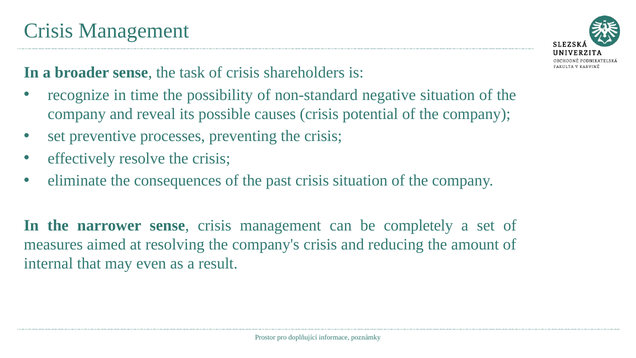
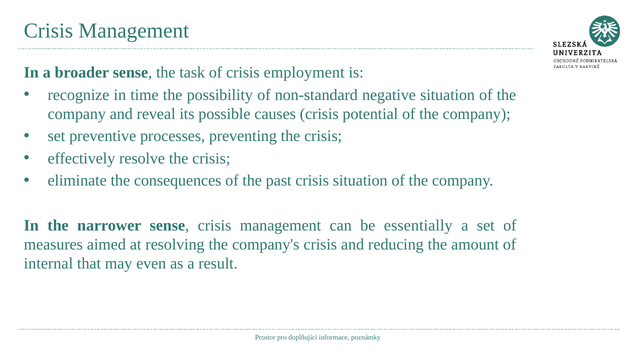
shareholders: shareholders -> employment
completely: completely -> essentially
